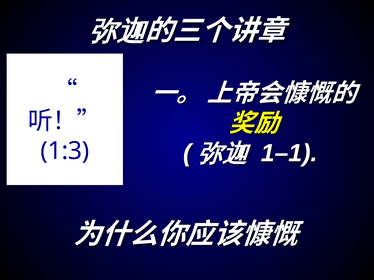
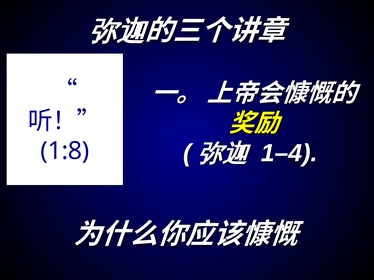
1–1: 1–1 -> 1–4
1:3: 1:3 -> 1:8
